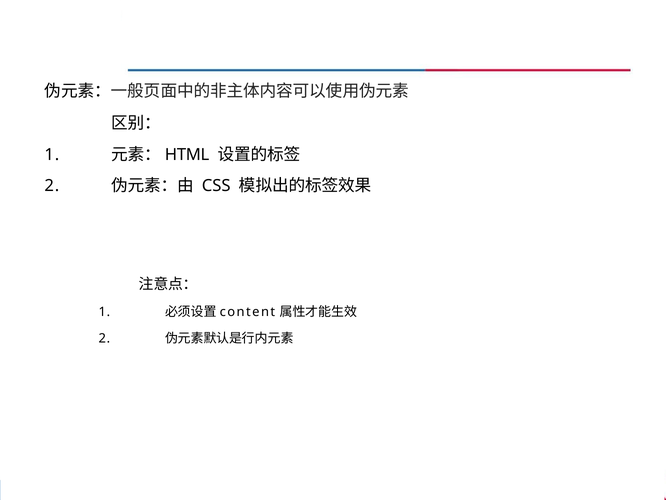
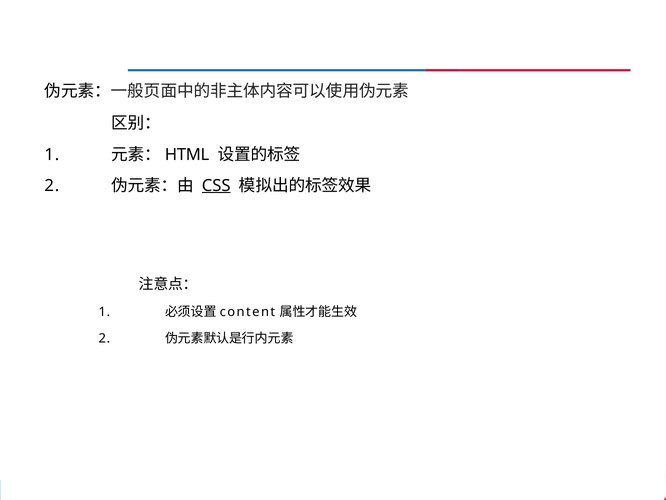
CSS underline: none -> present
